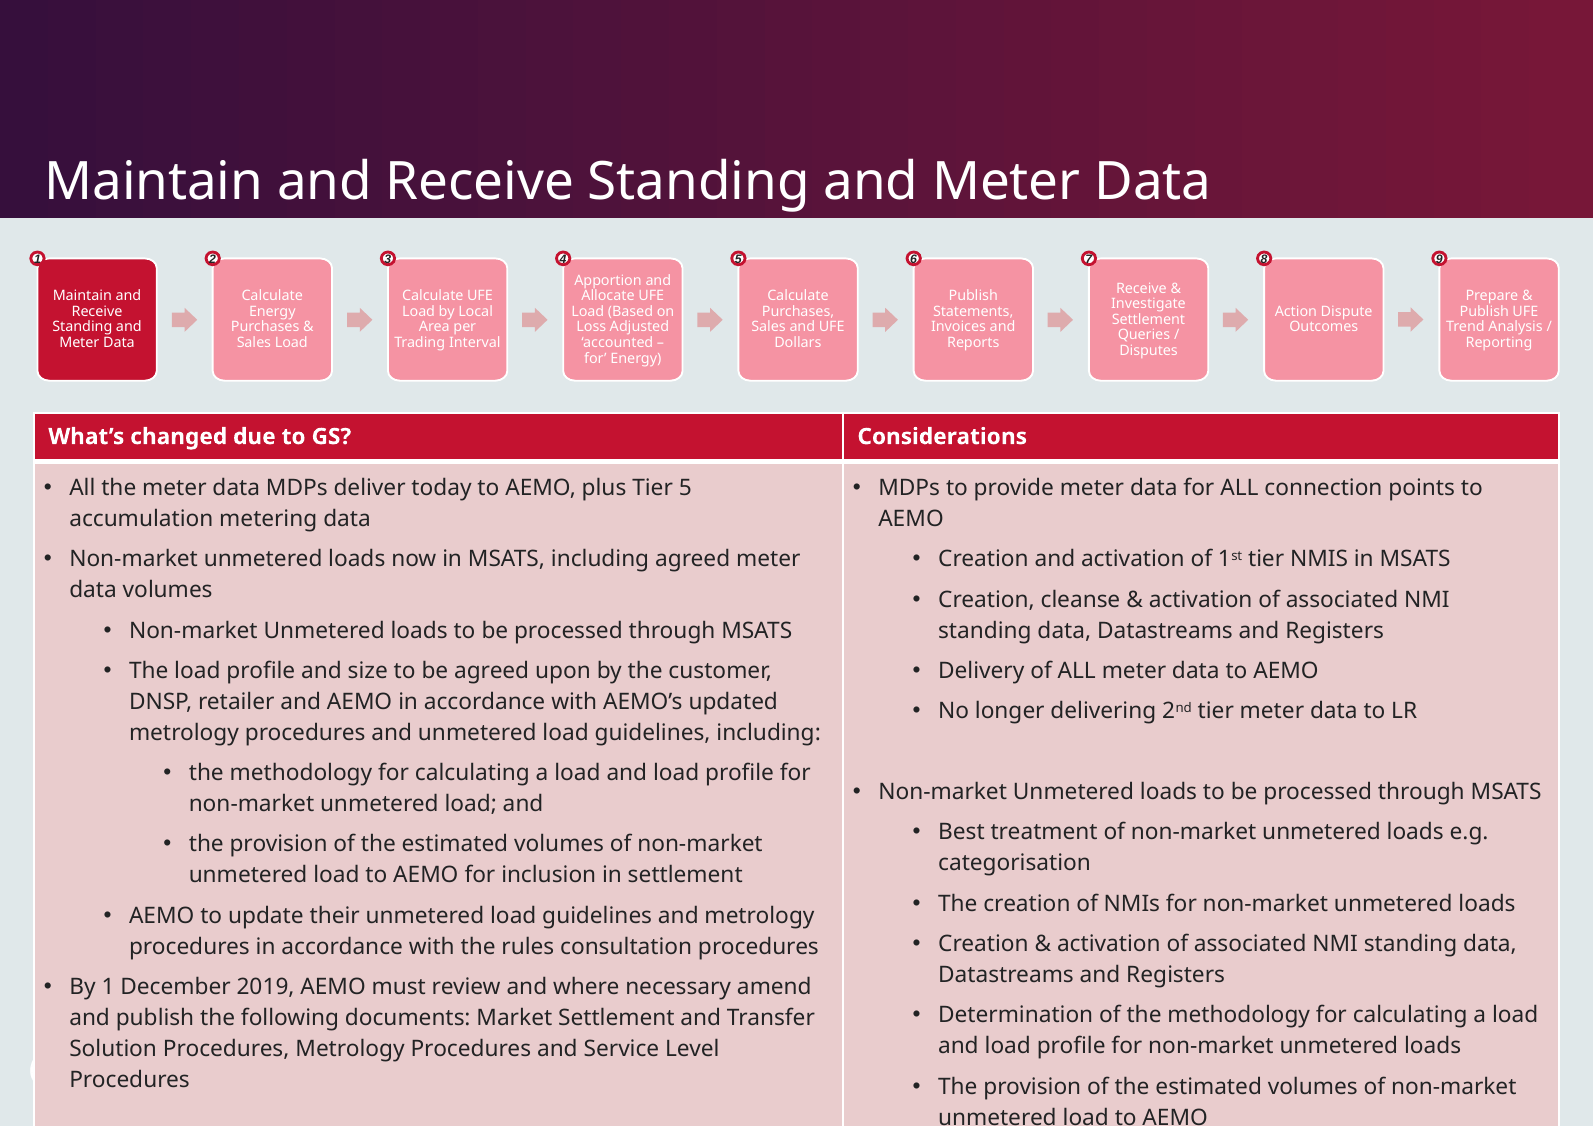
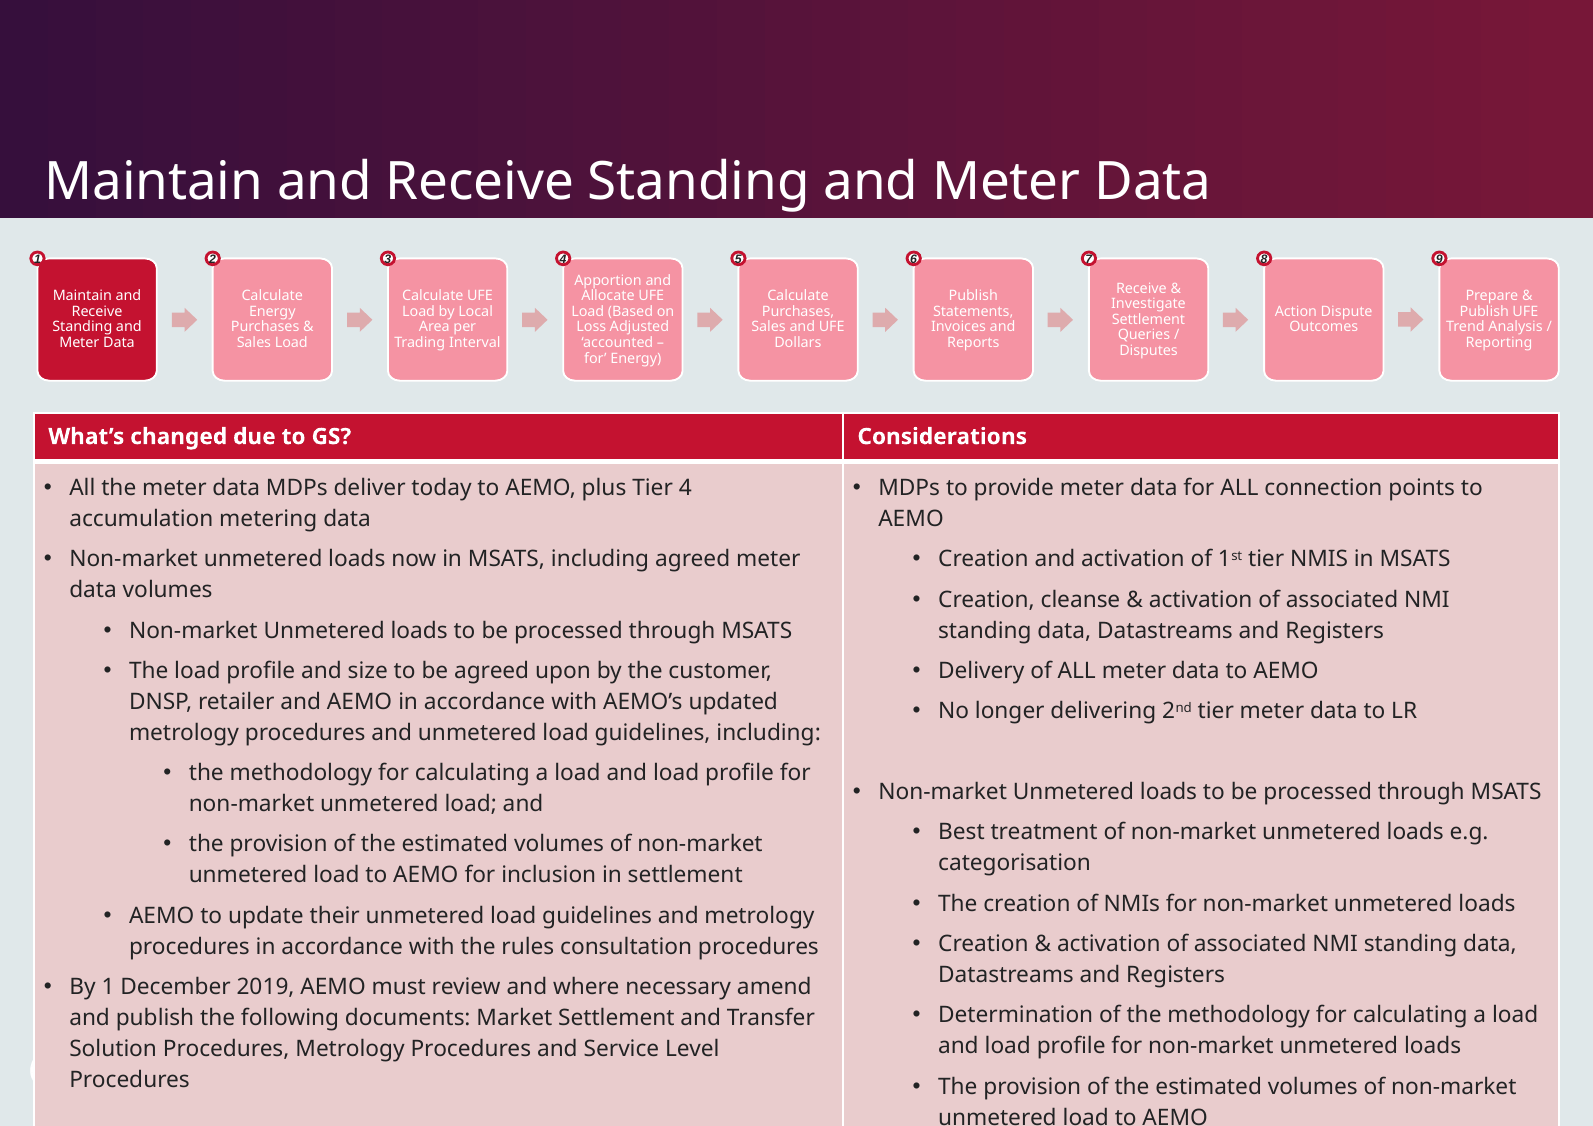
Tier 5: 5 -> 4
